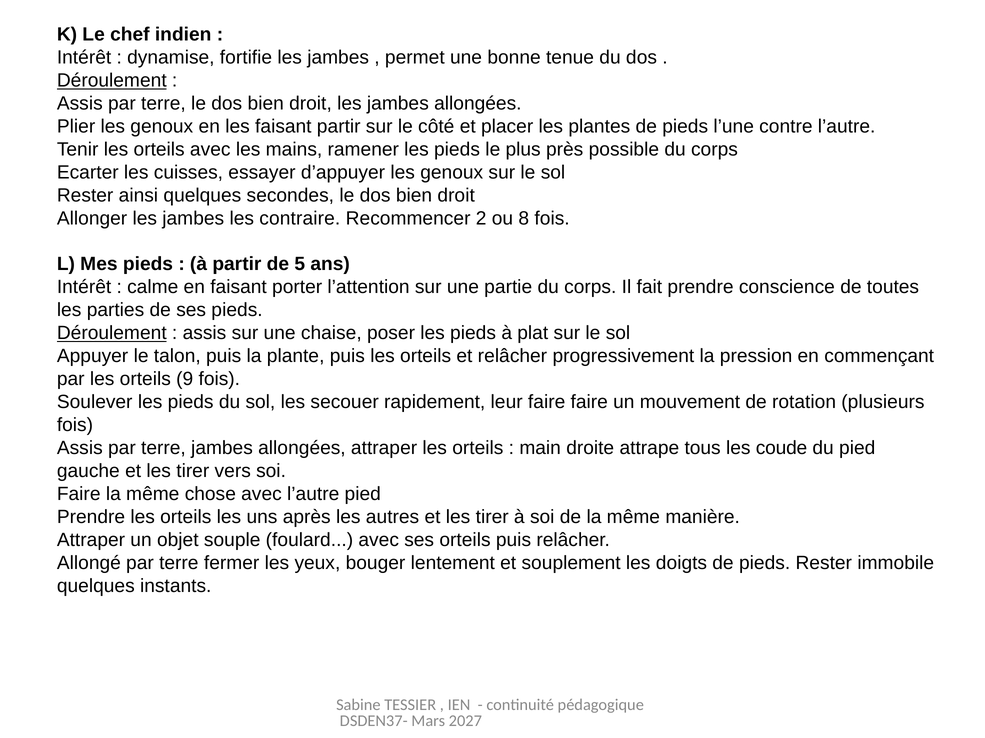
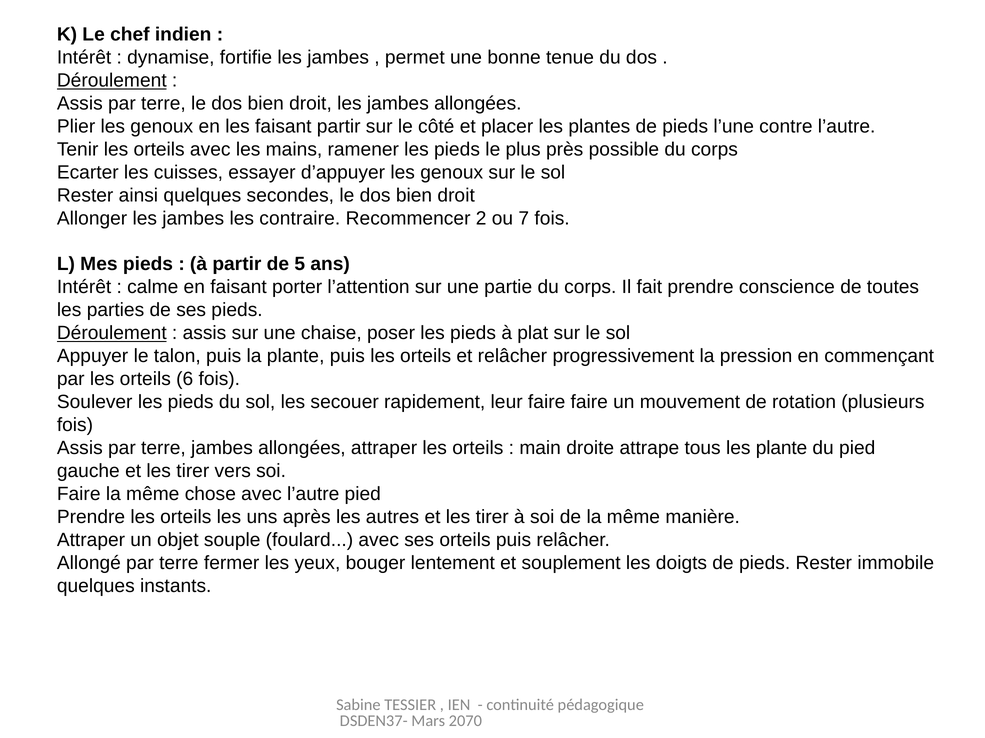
8: 8 -> 7
9: 9 -> 6
les coude: coude -> plante
2027: 2027 -> 2070
